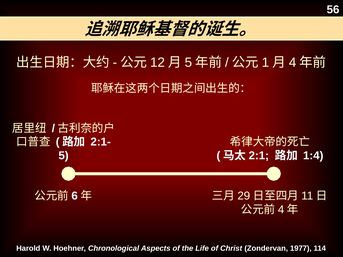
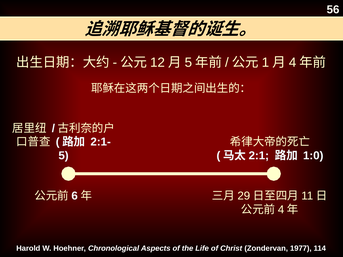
1:4: 1:4 -> 1:0
